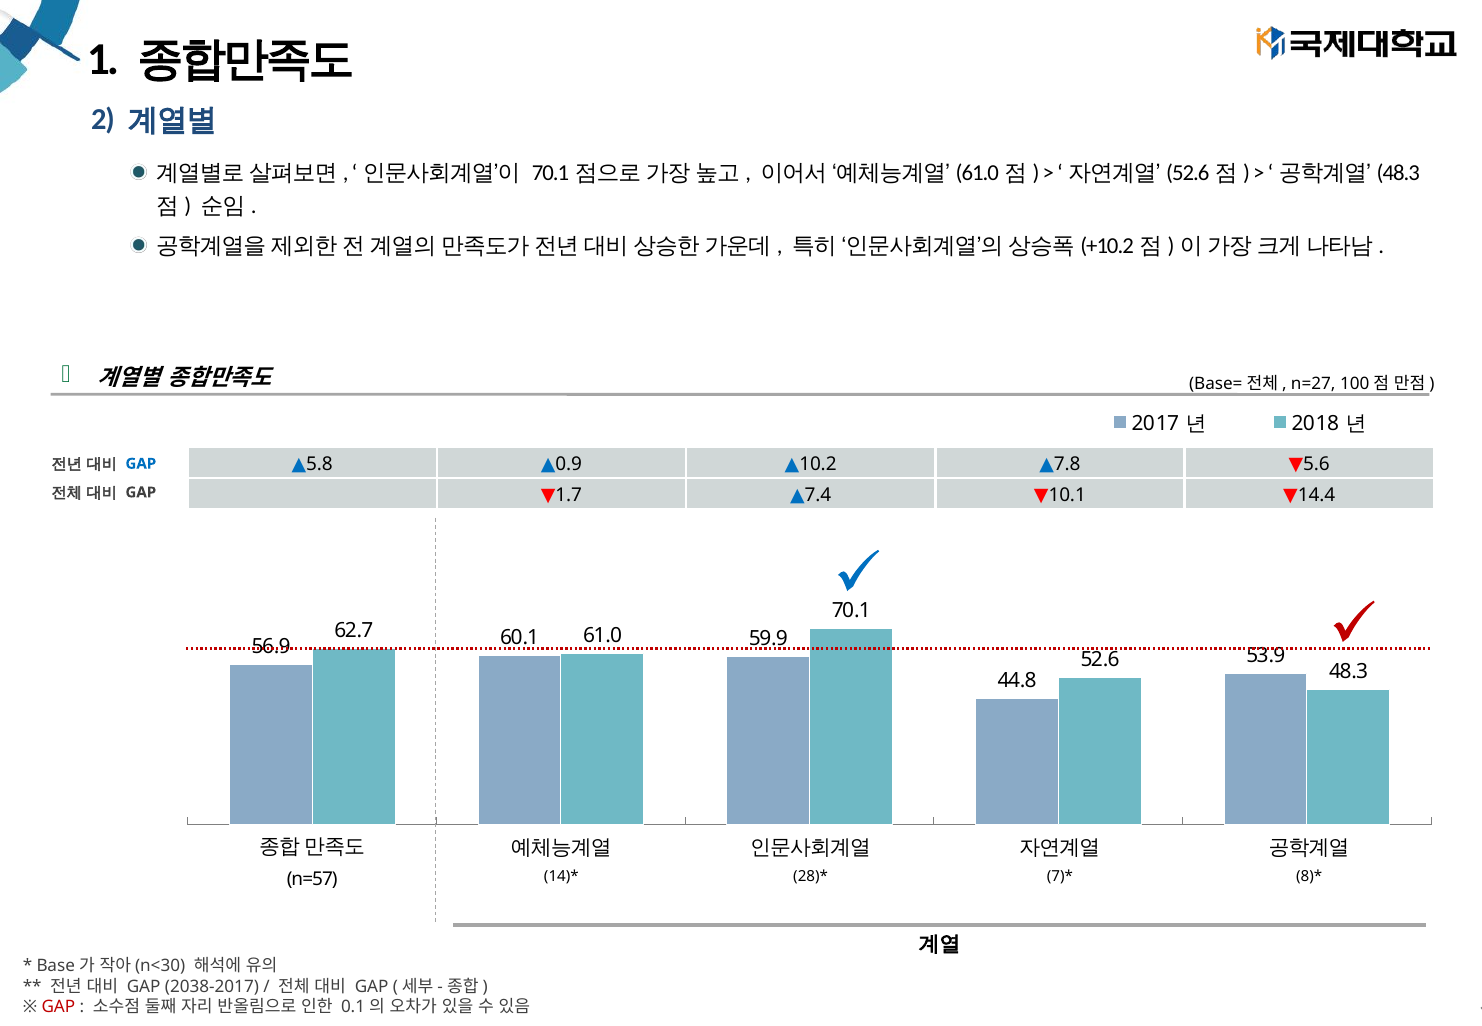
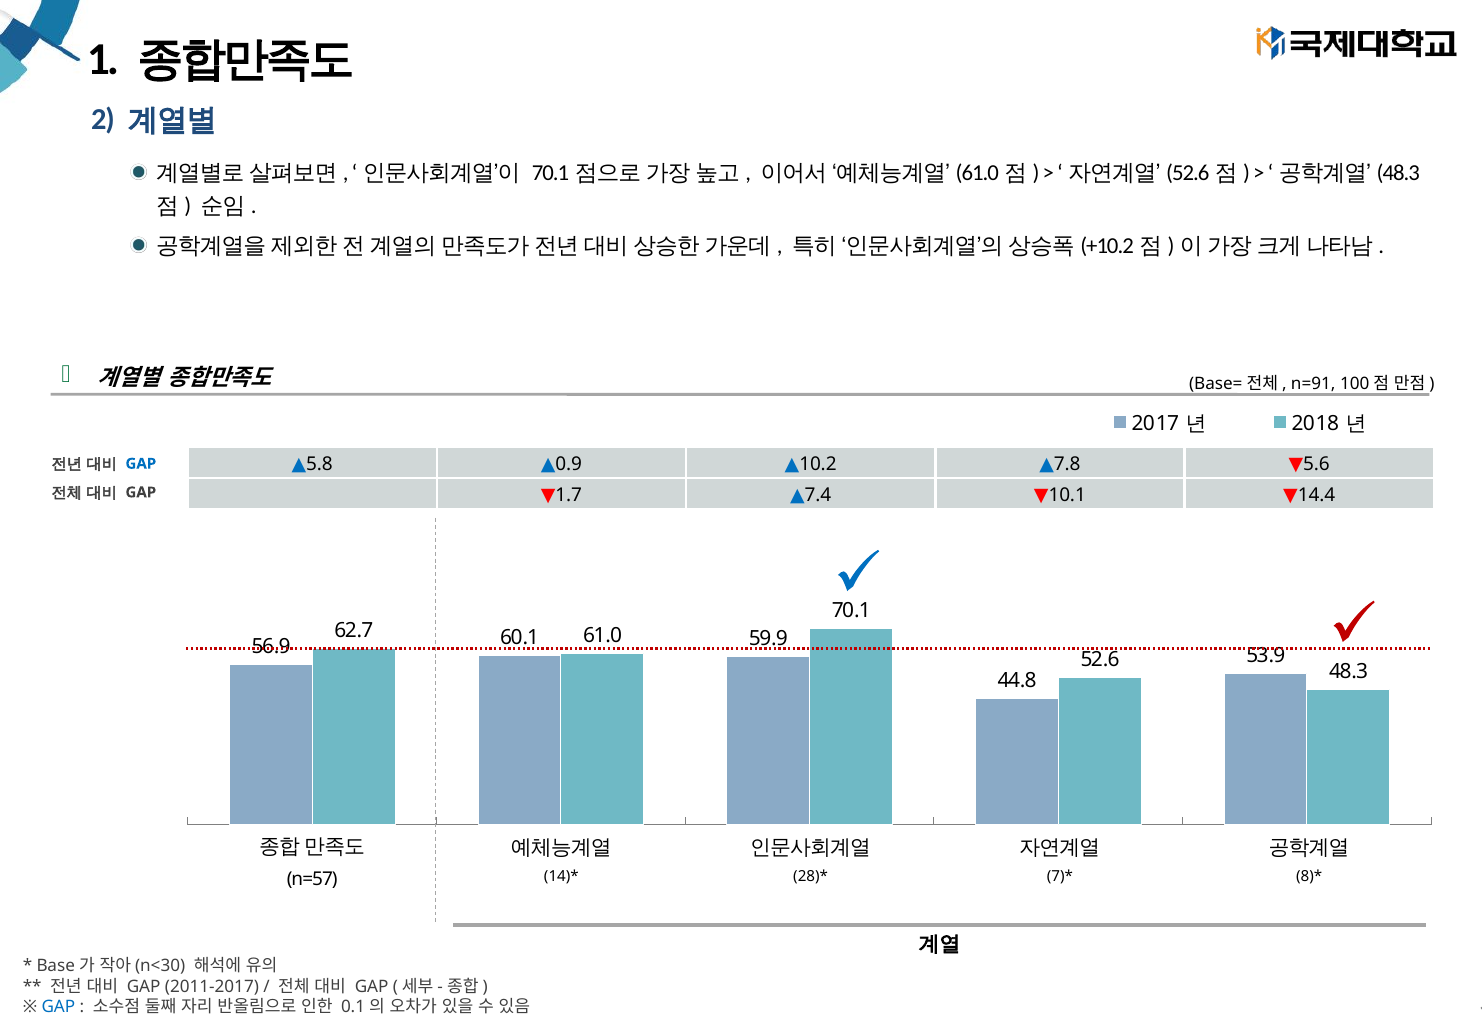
n=27: n=27 -> n=91
2038-2017: 2038-2017 -> 2011-2017
GAP at (58, 1007) colour: red -> blue
